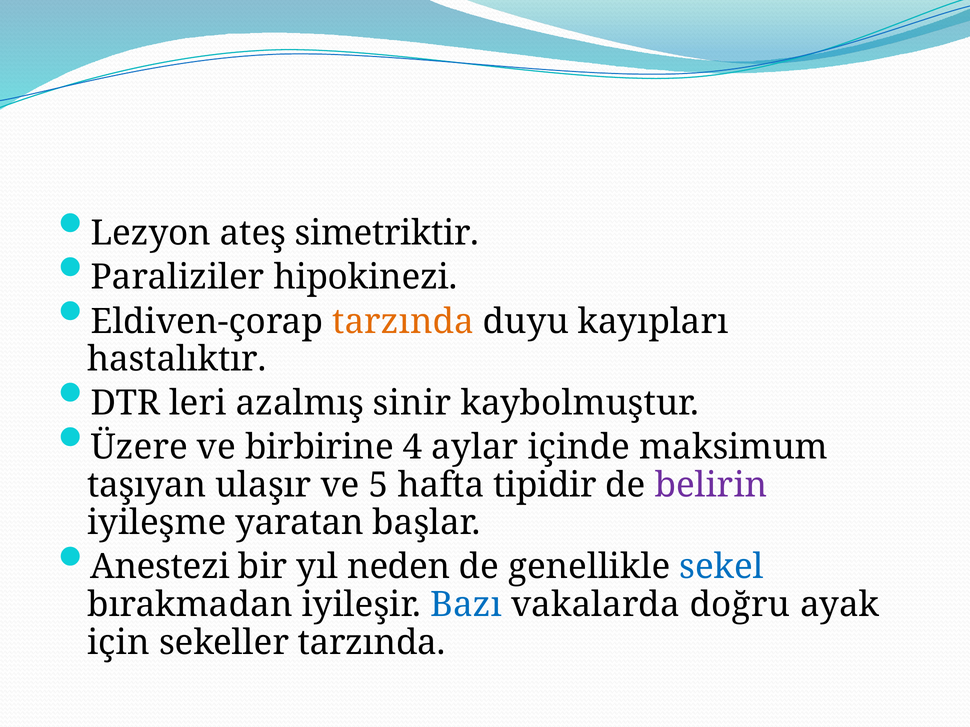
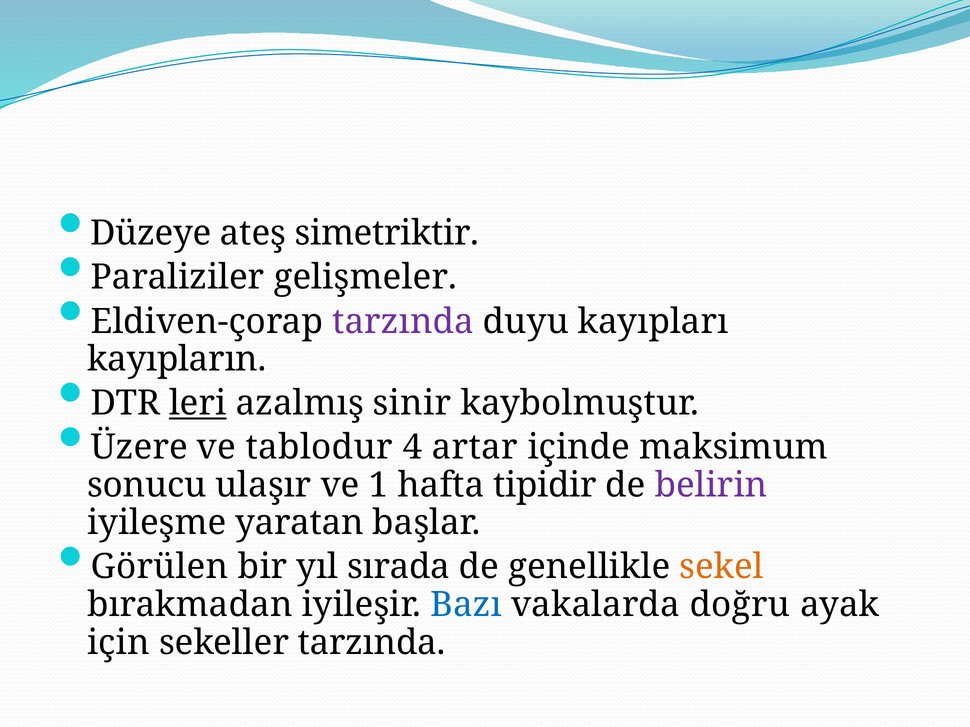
Lezyon: Lezyon -> Düzeye
hipokinezi: hipokinezi -> gelişmeler
tarzında at (403, 322) colour: orange -> purple
hastalıktır: hastalıktır -> kayıpların
leri underline: none -> present
birbirine: birbirine -> tablodur
aylar: aylar -> artar
taşıyan: taşıyan -> sonucu
5: 5 -> 1
Anestezi: Anestezi -> Görülen
neden: neden -> sırada
sekel colour: blue -> orange
